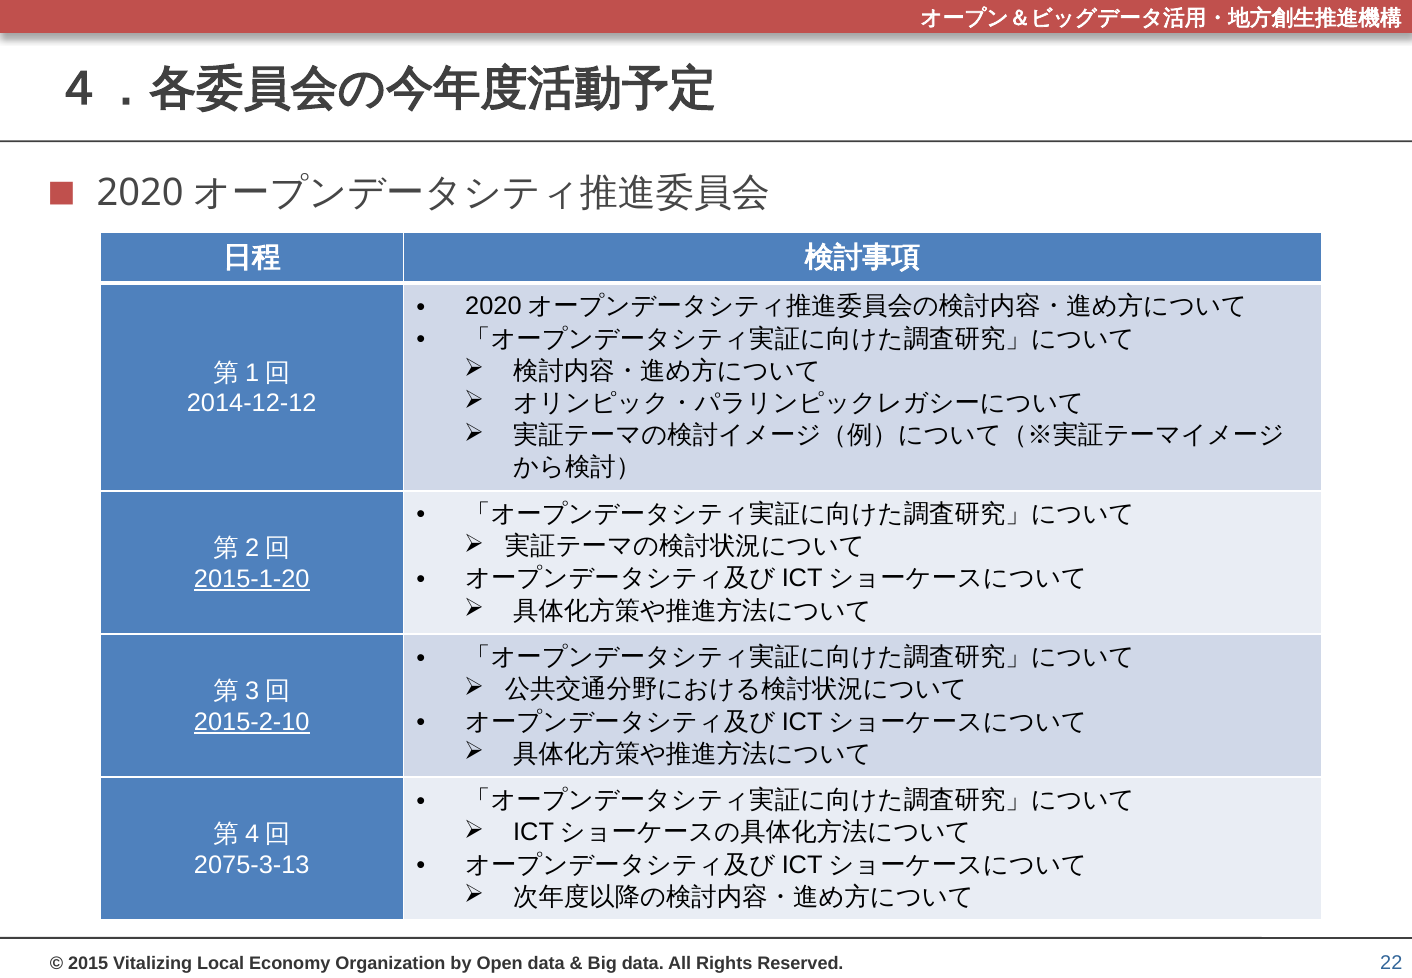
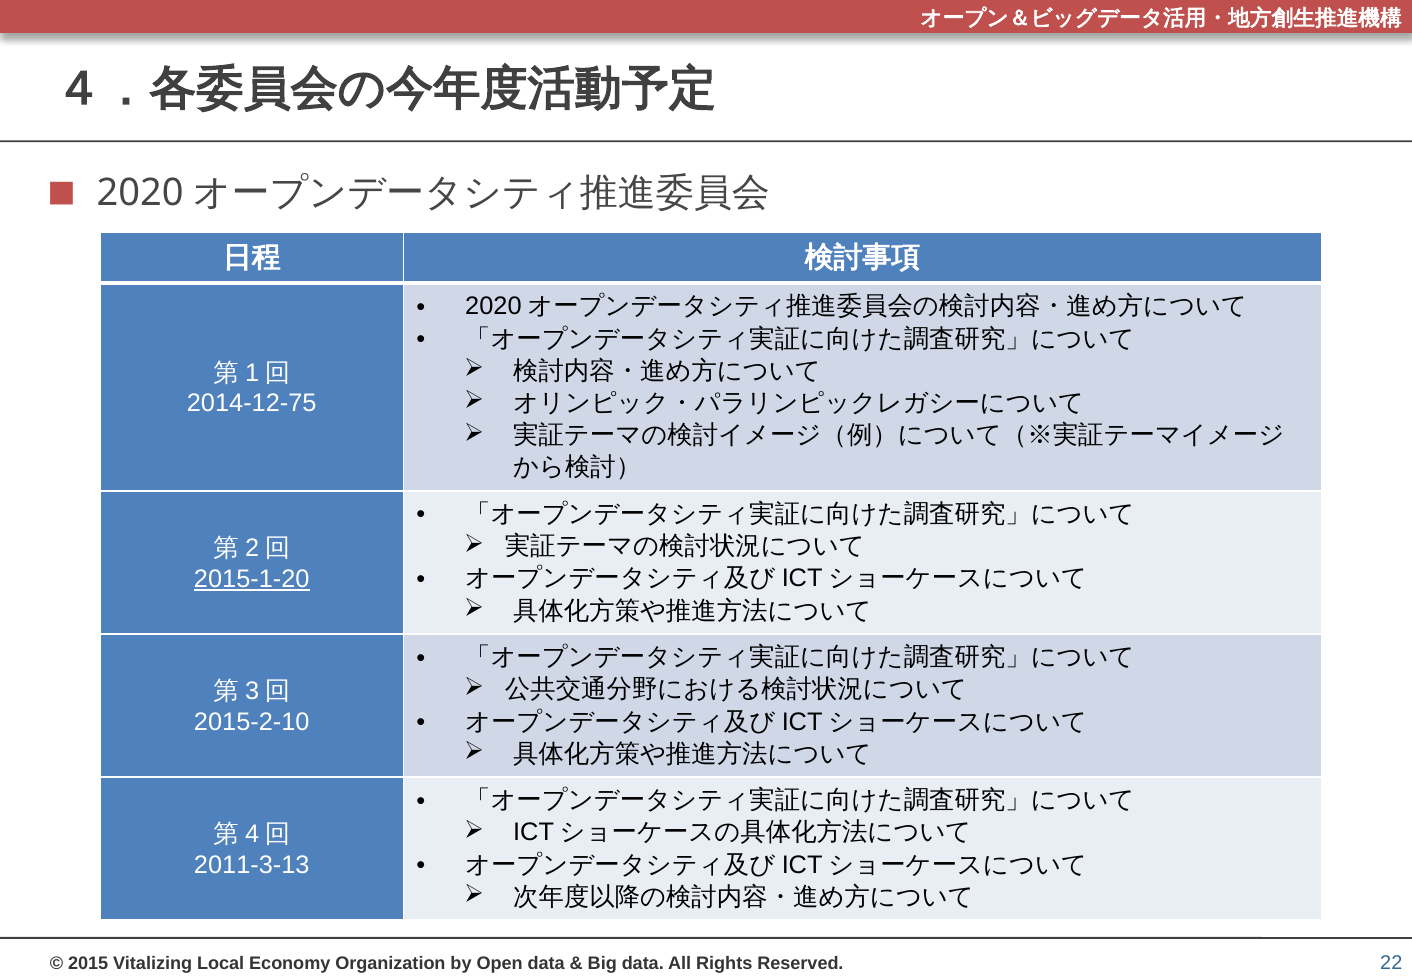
2014-12-12: 2014-12-12 -> 2014-12-75
2015-2-10 underline: present -> none
2075-3-13: 2075-3-13 -> 2011-3-13
